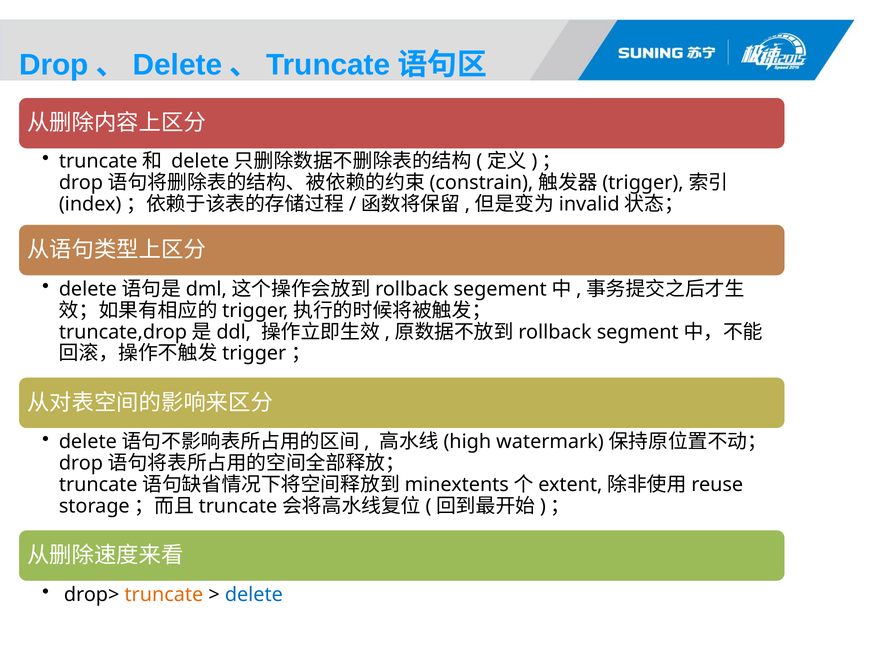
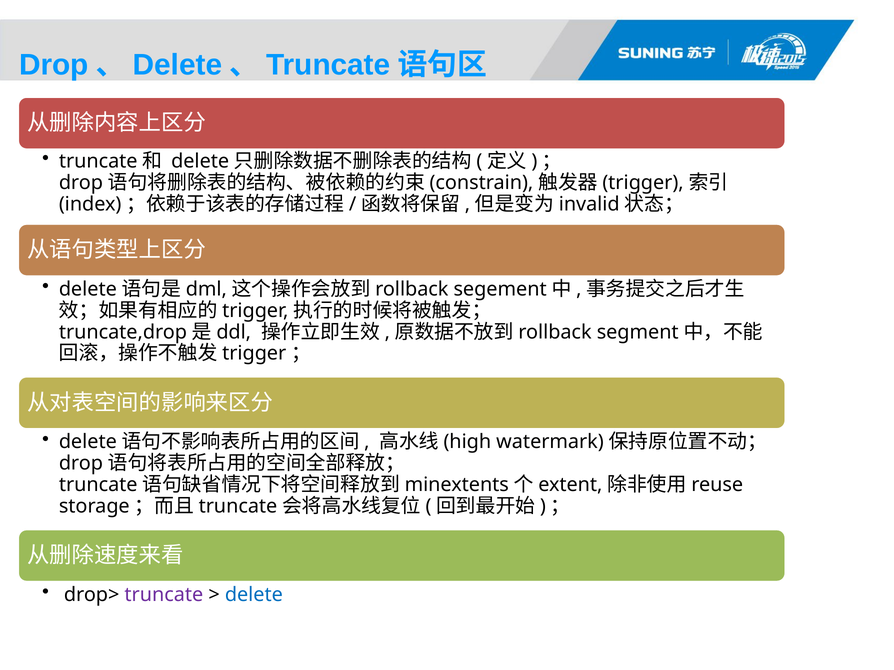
truncate colour: orange -> purple
